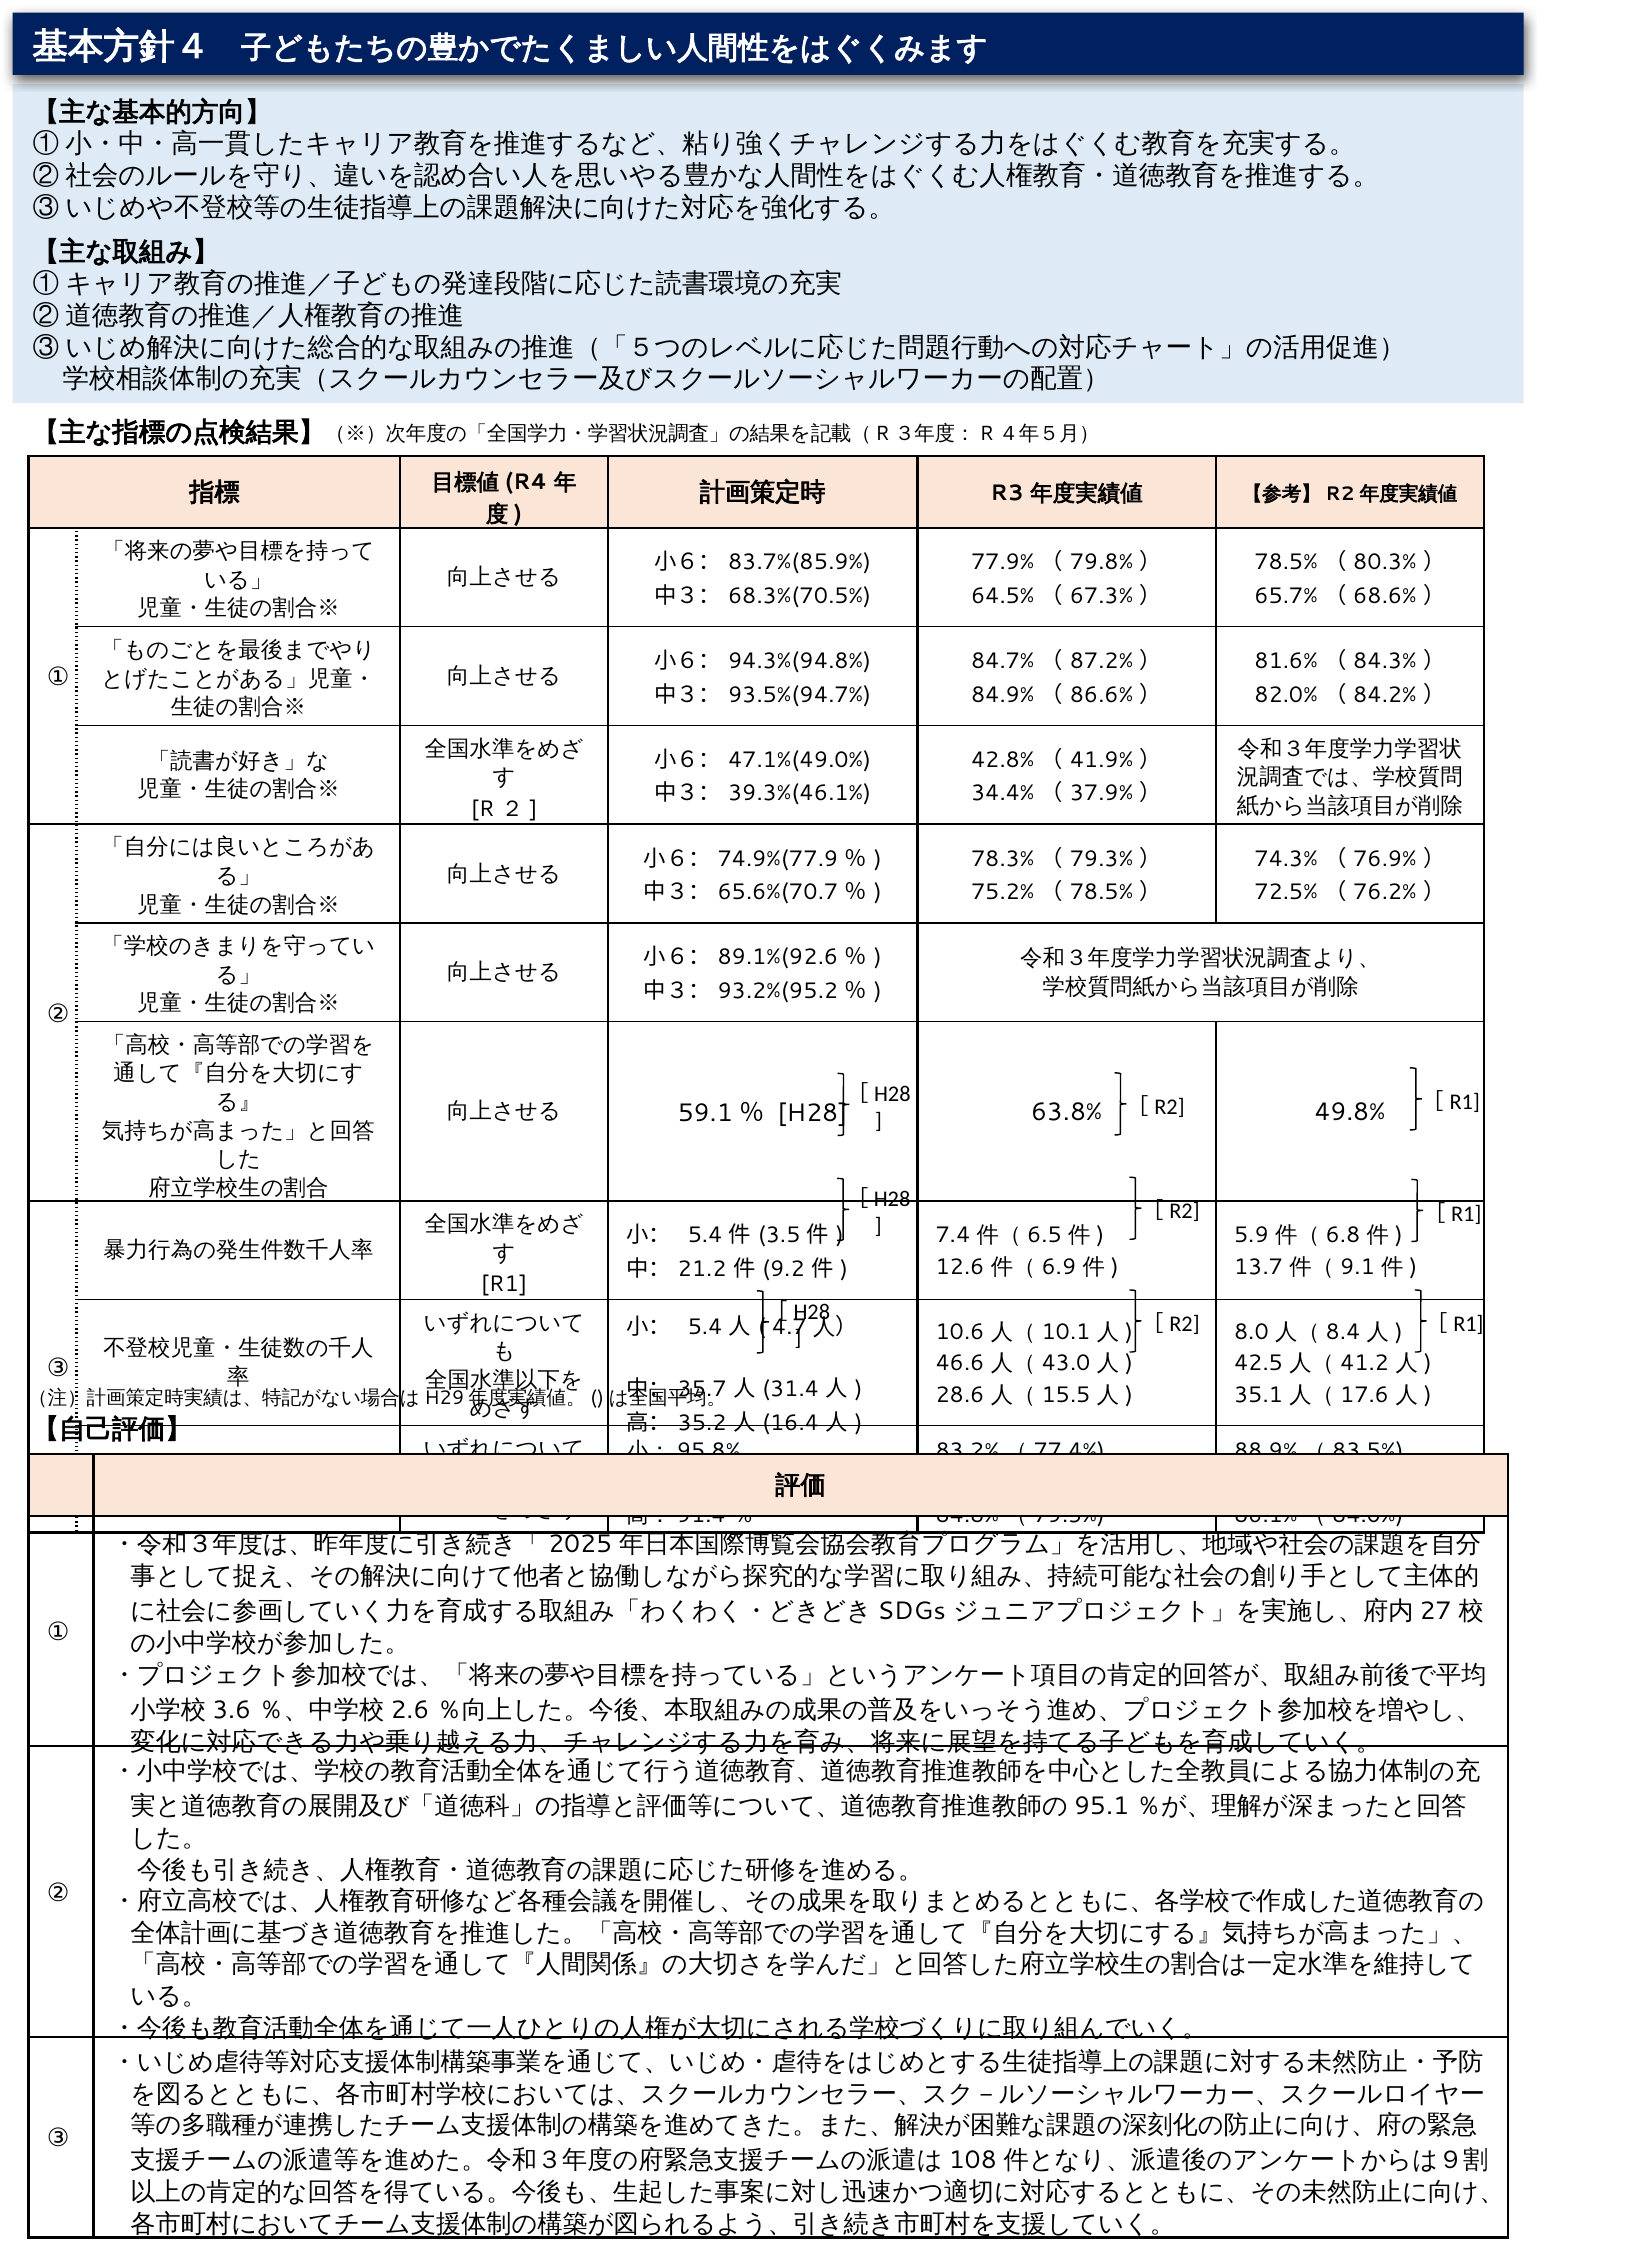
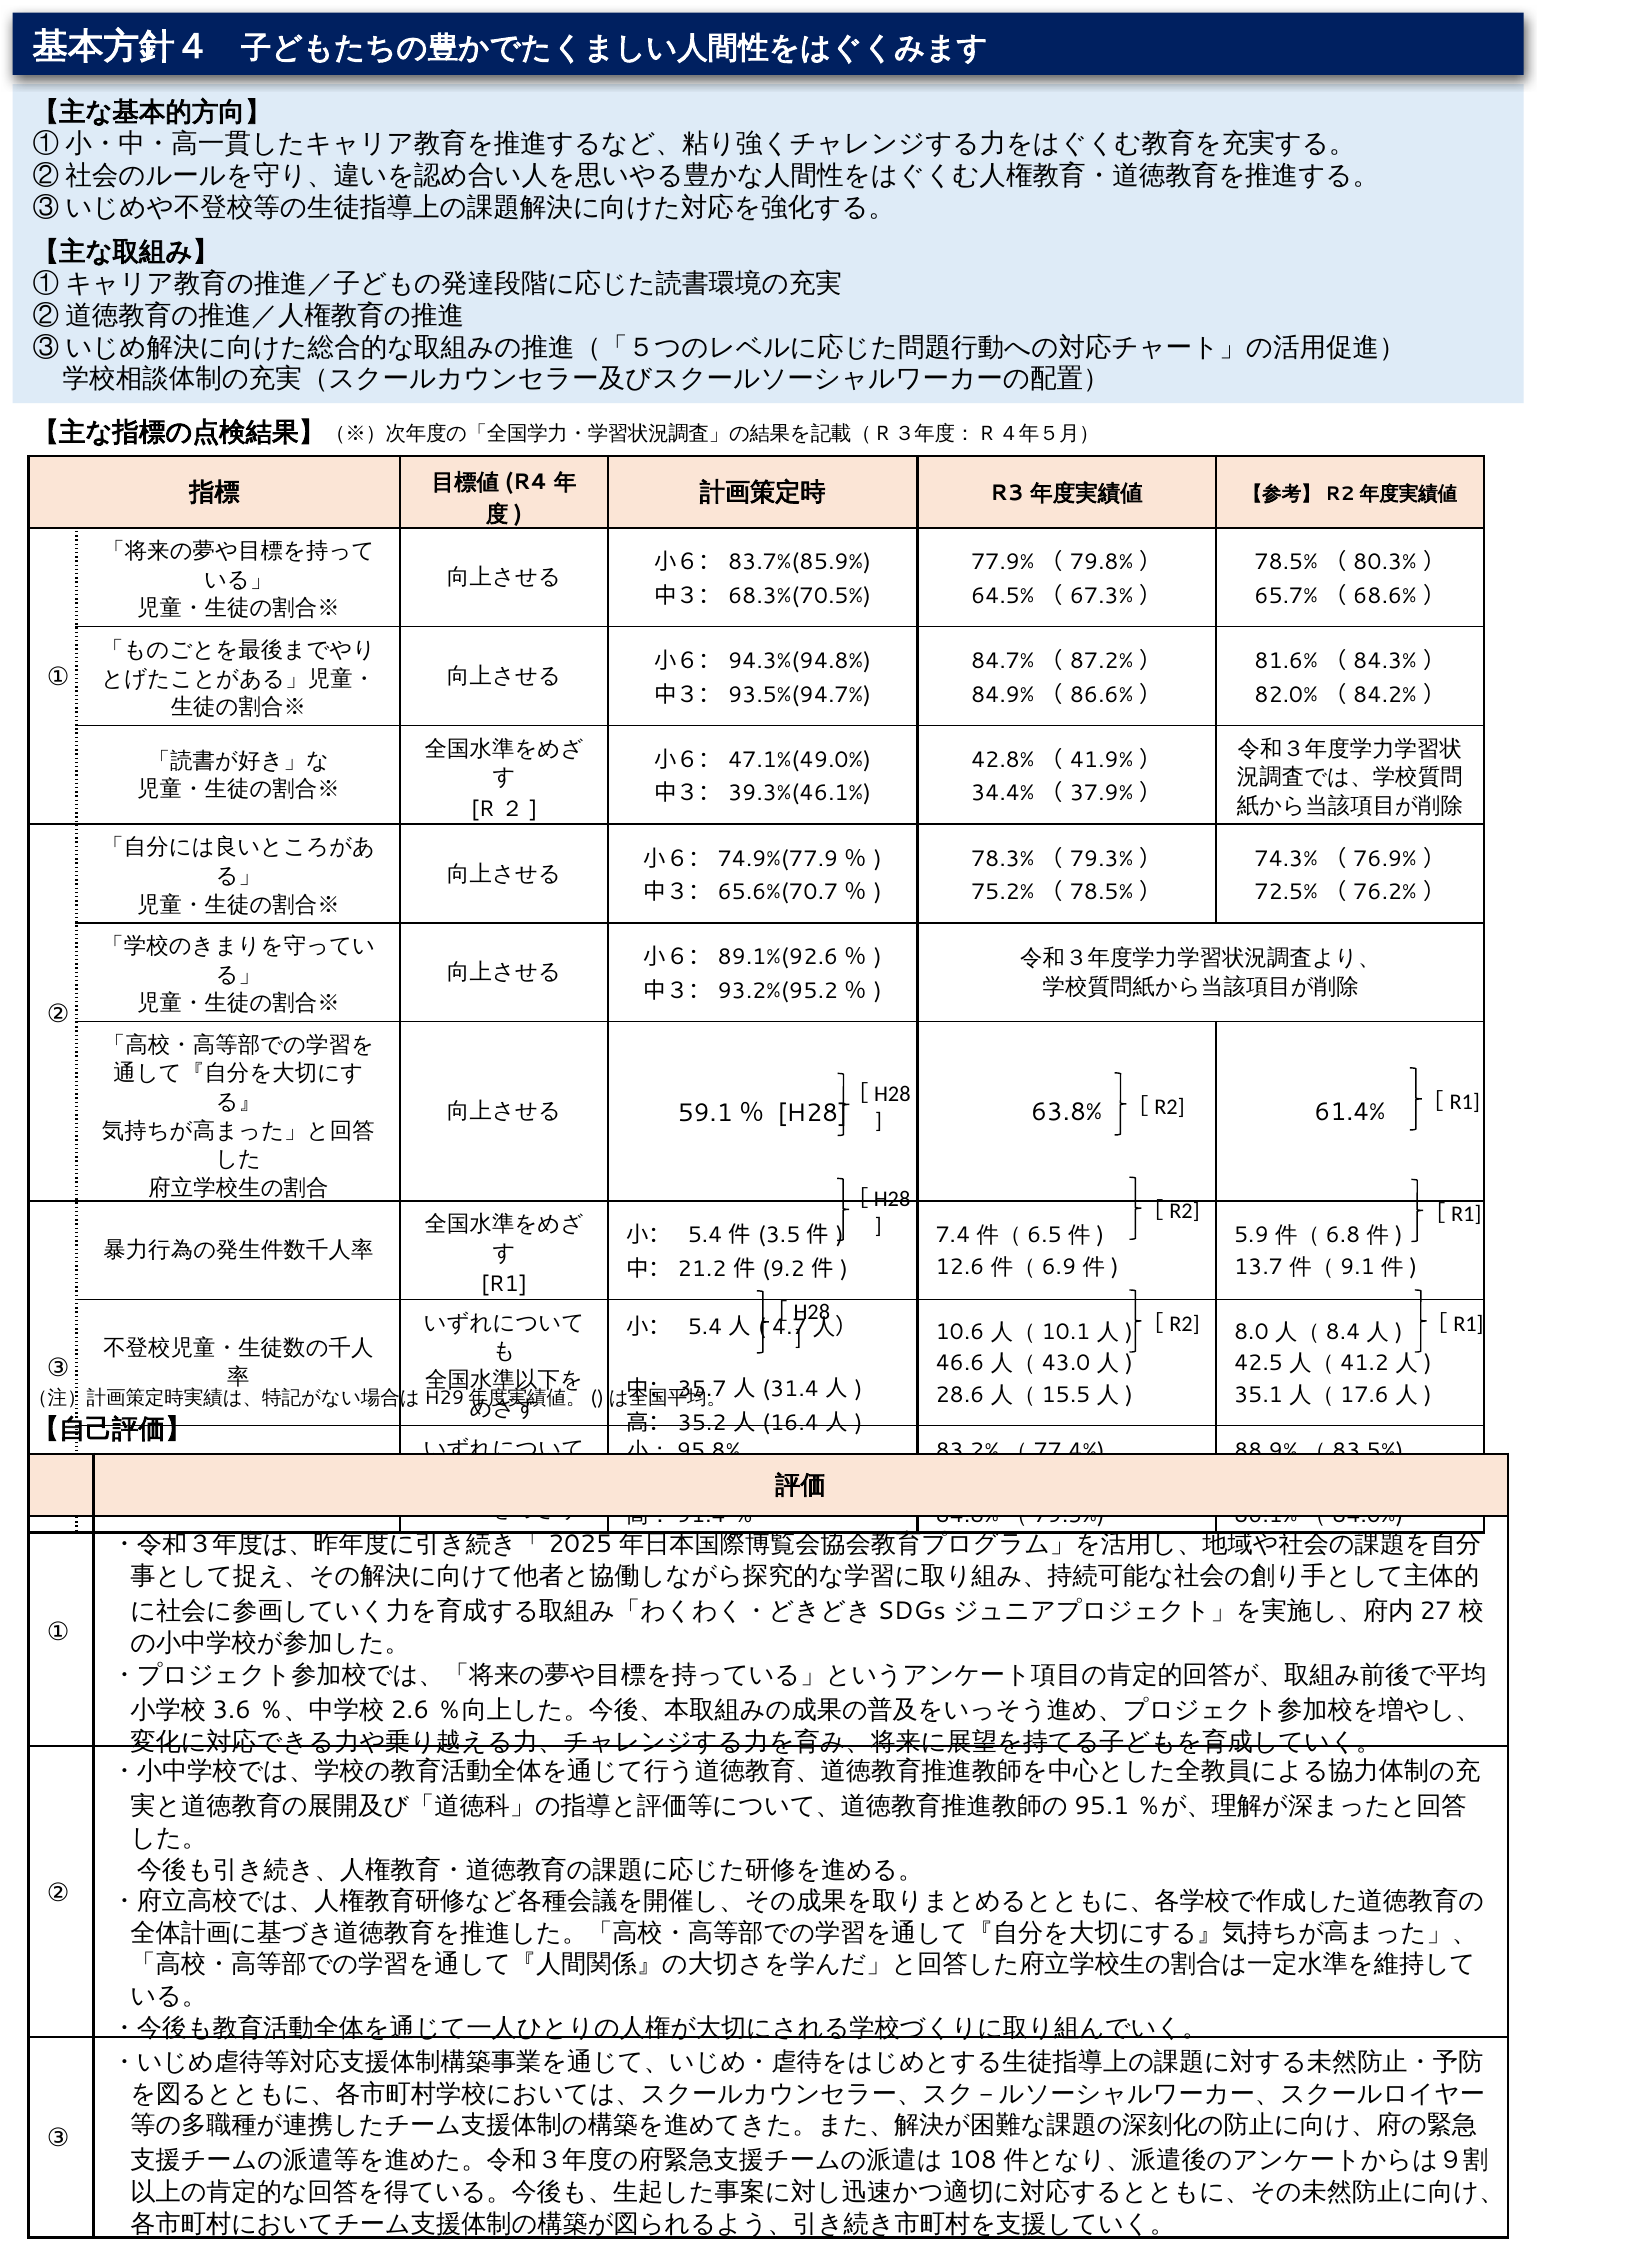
49.8%: 49.8% -> 61.4%
